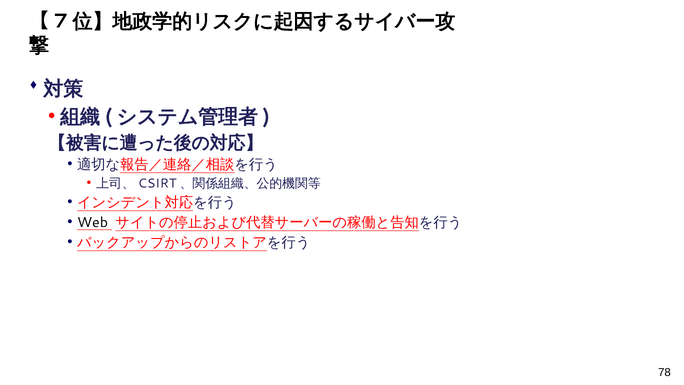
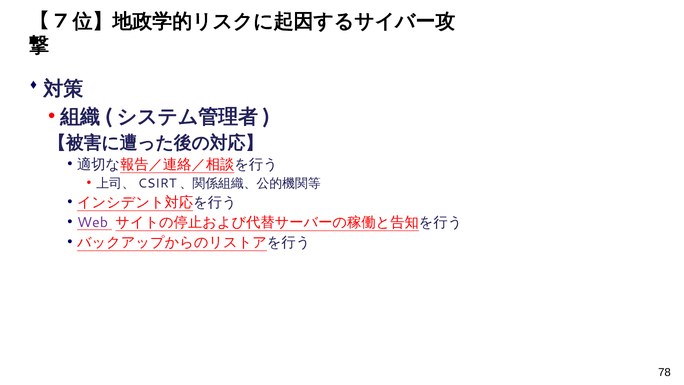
Web colour: black -> purple
